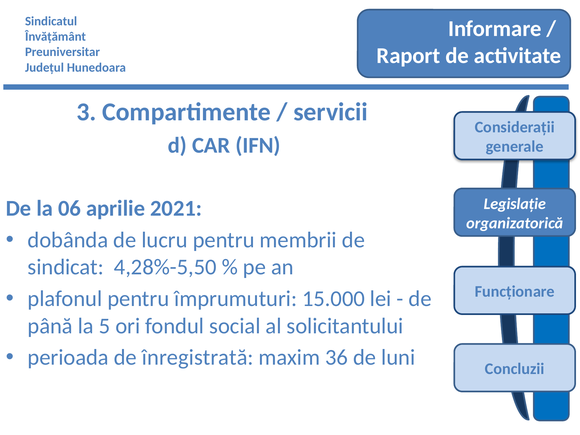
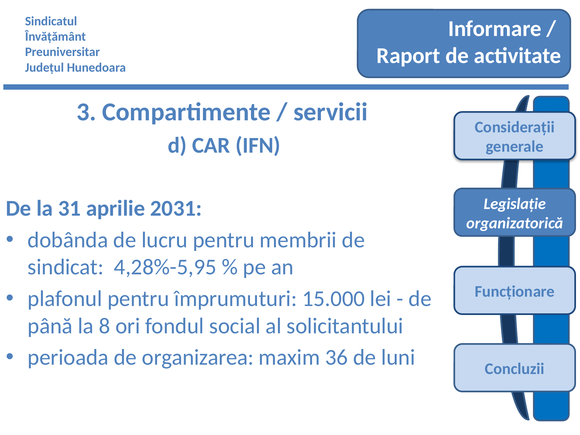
06: 06 -> 31
2021: 2021 -> 2031
4,28%-5,50: 4,28%-5,50 -> 4,28%-5,95
5: 5 -> 8
înregistrată: înregistrată -> organizarea
